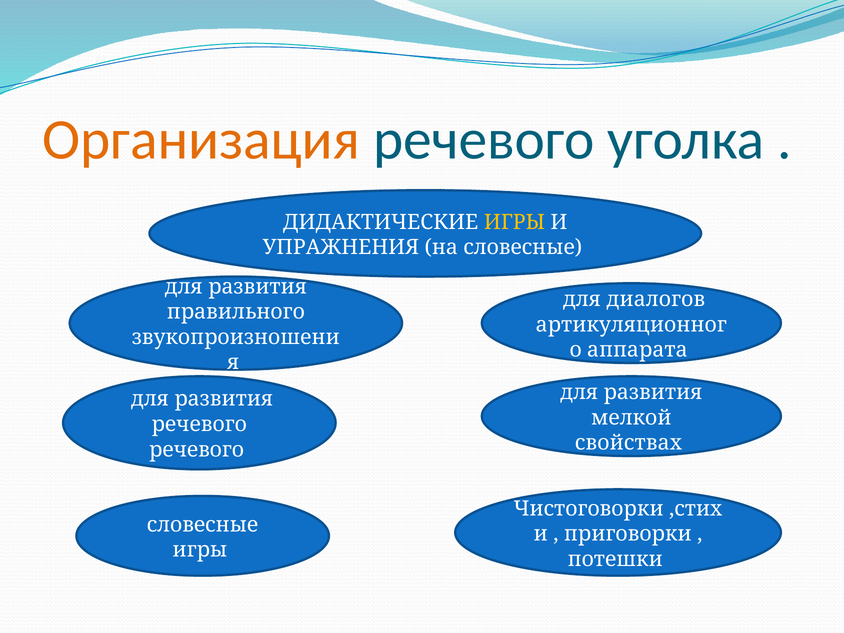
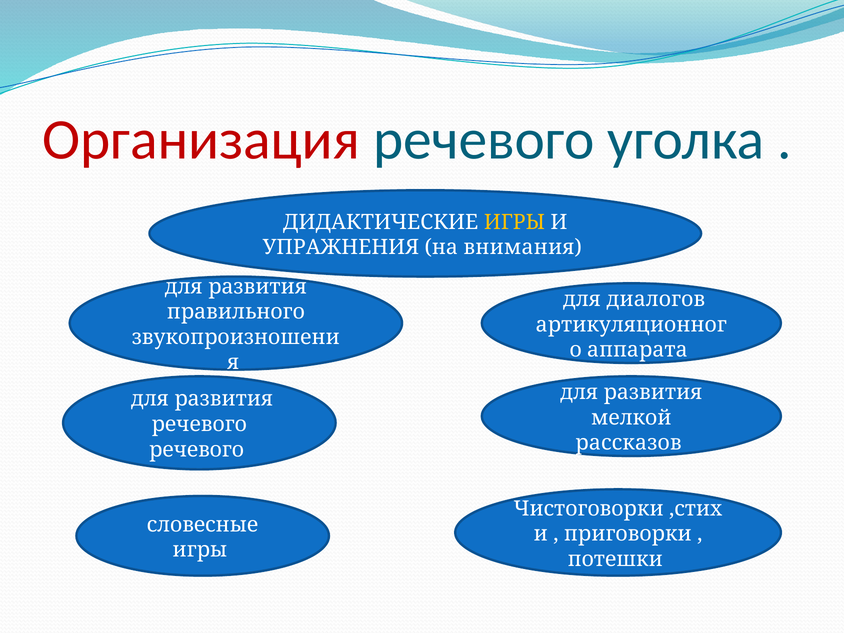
Организация colour: orange -> red
на словесные: словесные -> внимания
свойствах: свойствах -> рассказов
